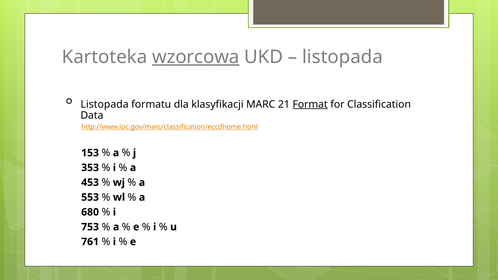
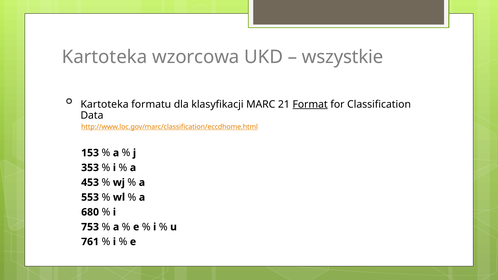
wzorcowa underline: present -> none
listopada at (343, 57): listopada -> wszystkie
Listopada at (105, 104): Listopada -> Kartoteka
